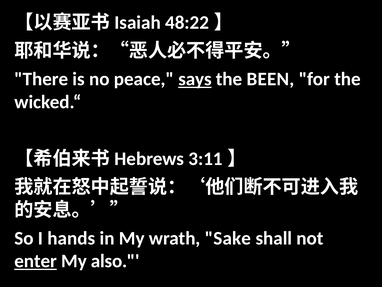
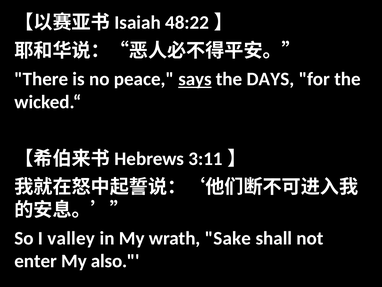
BEEN: BEEN -> DAYS
hands: hands -> valley
enter underline: present -> none
